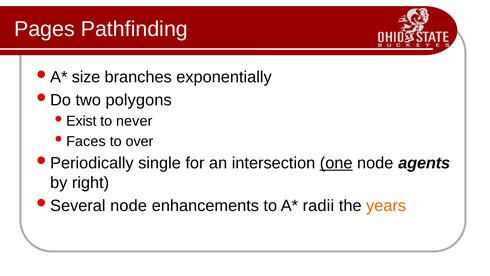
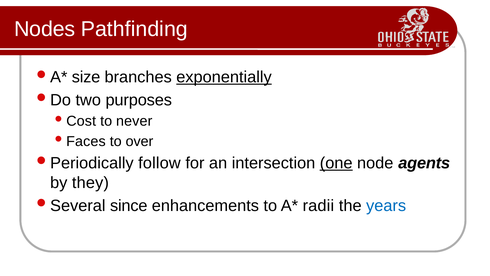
Pages: Pages -> Nodes
exponentially underline: none -> present
polygons: polygons -> purposes
Exist: Exist -> Cost
single: single -> follow
right: right -> they
node at (129, 205): node -> since
years colour: orange -> blue
